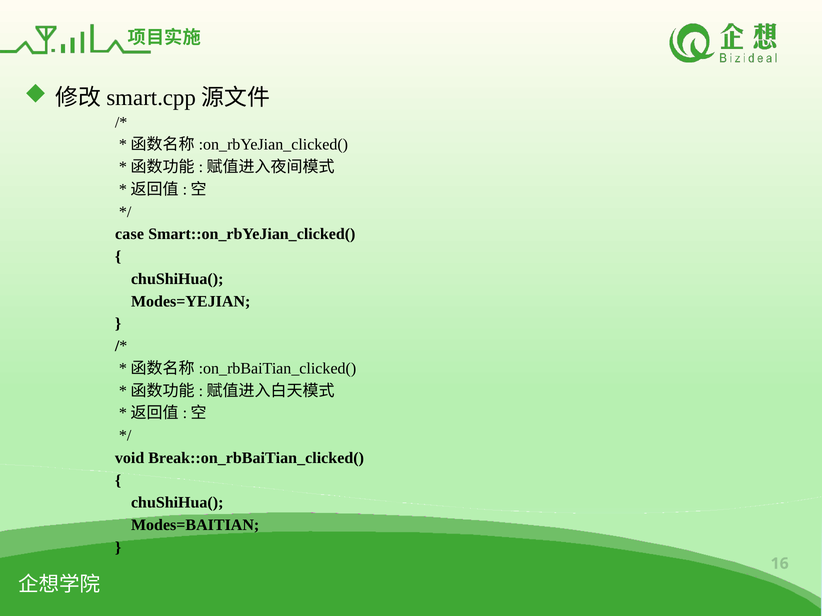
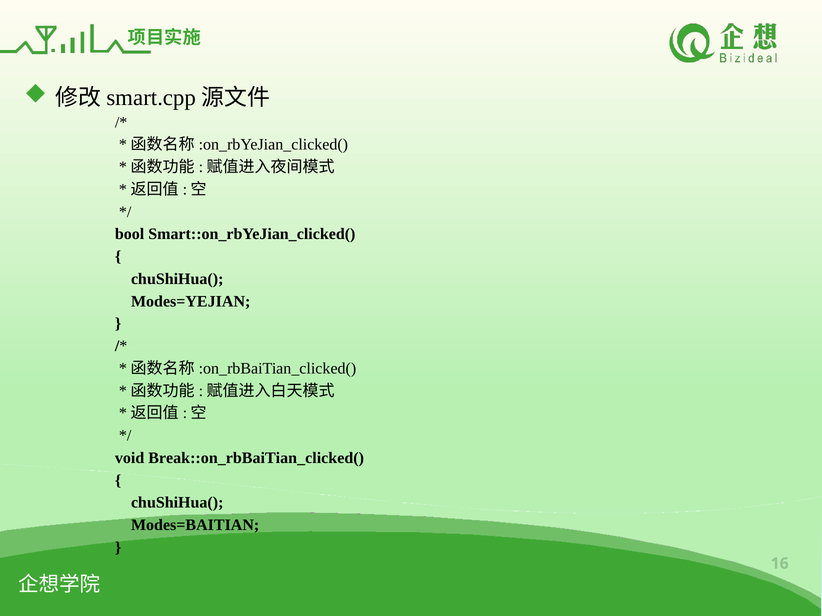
case: case -> bool
